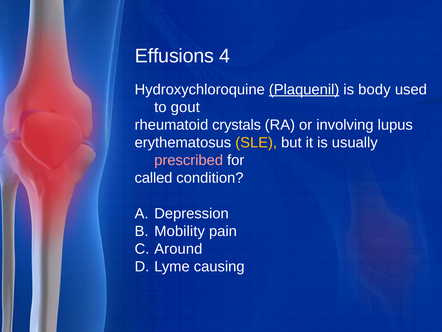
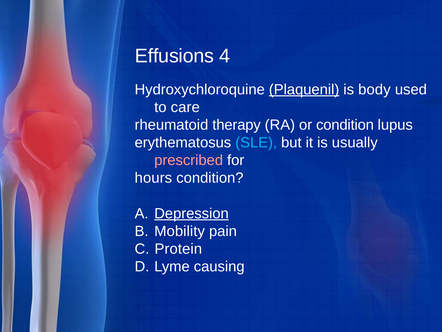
gout: gout -> care
crystals: crystals -> therapy
or involving: involving -> condition
SLE colour: yellow -> light blue
called: called -> hours
Depression underline: none -> present
Around: Around -> Protein
